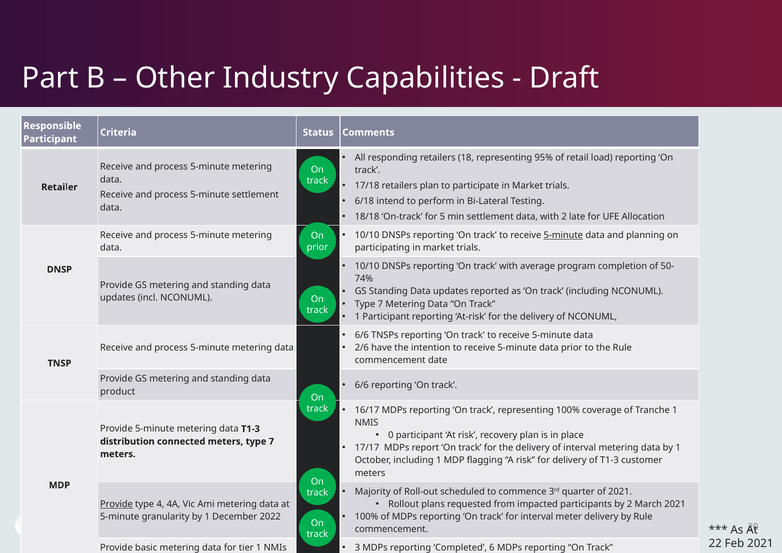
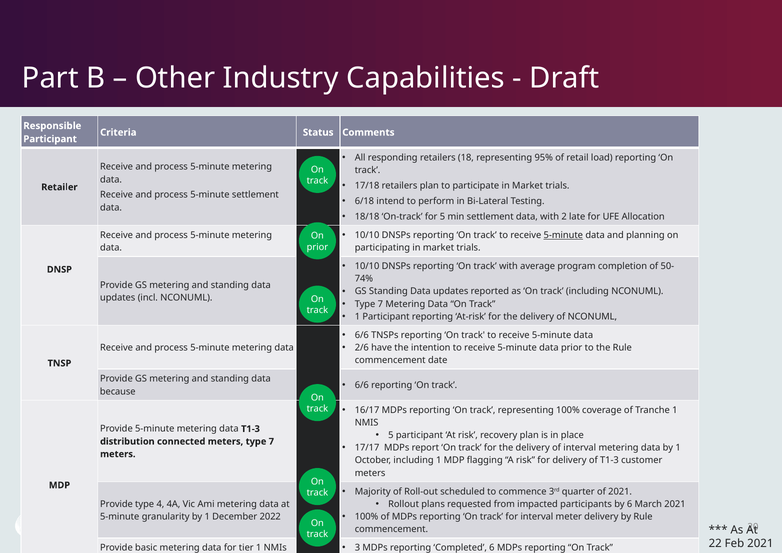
product: product -> because
0 at (391, 435): 0 -> 5
by 2: 2 -> 6
Provide at (116, 504) underline: present -> none
